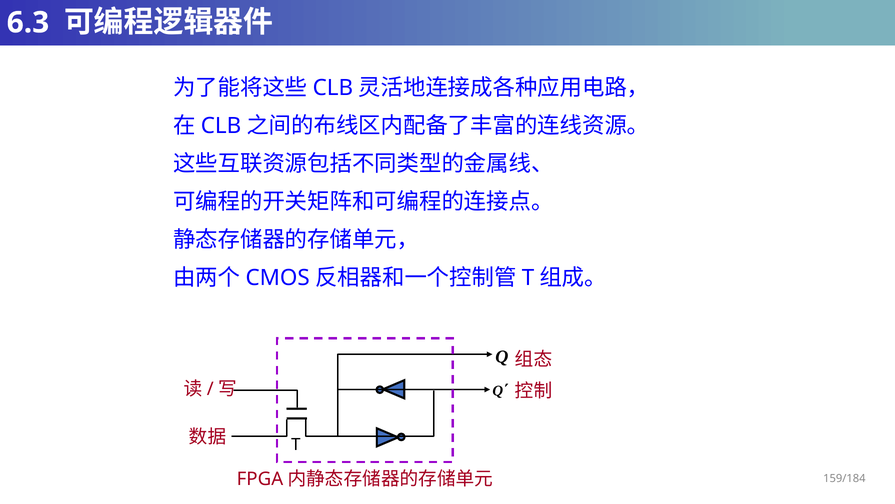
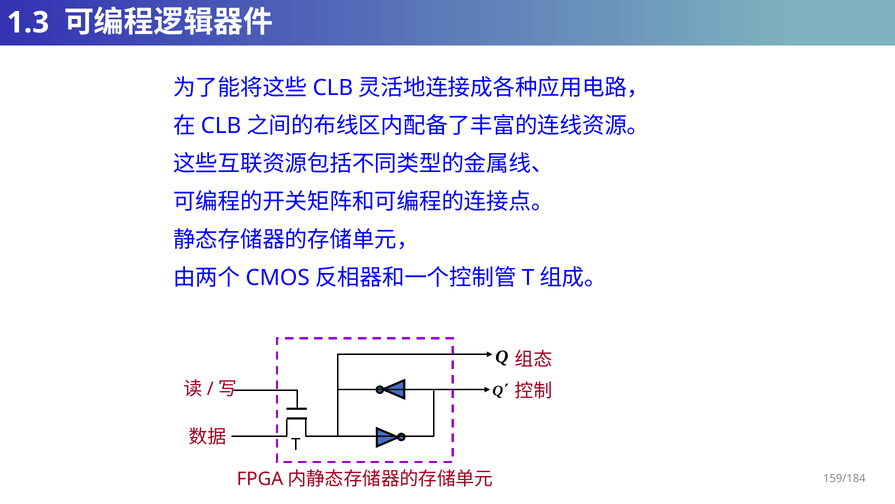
6.3: 6.3 -> 1.3
